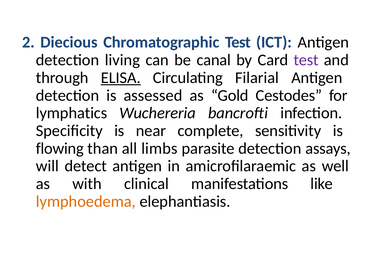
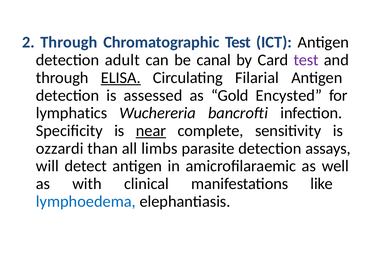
2 Diecious: Diecious -> Through
living: living -> adult
Cestodes: Cestodes -> Encysted
near underline: none -> present
flowing: flowing -> ozzardi
lymphoedema colour: orange -> blue
